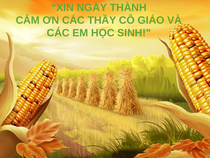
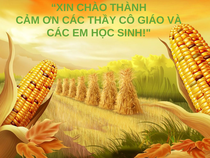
NGÀY: NGÀY -> CHÀO
